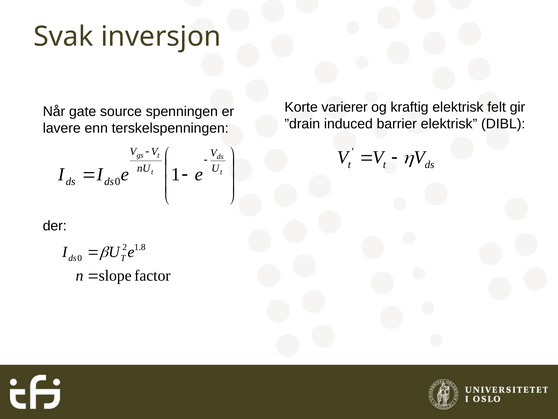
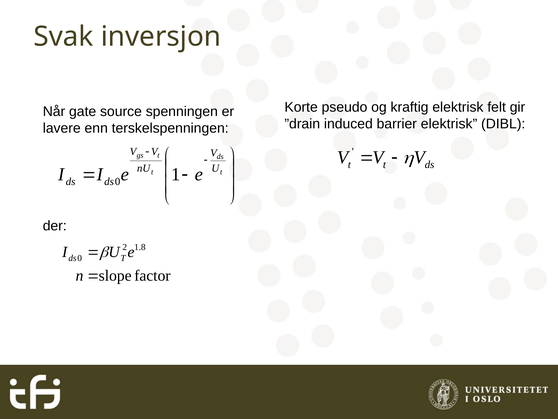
varierer: varierer -> pseudo
